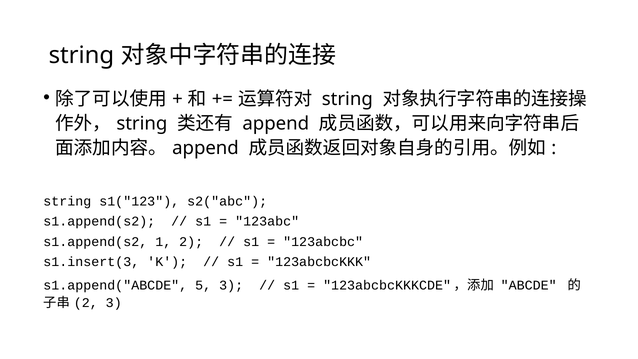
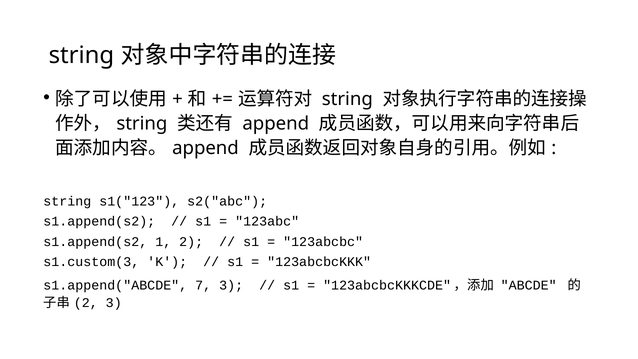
s1.insert(3: s1.insert(3 -> s1.custom(3
5: 5 -> 7
